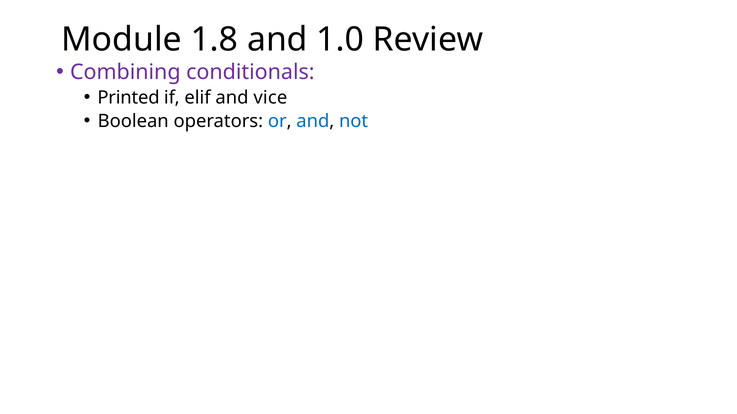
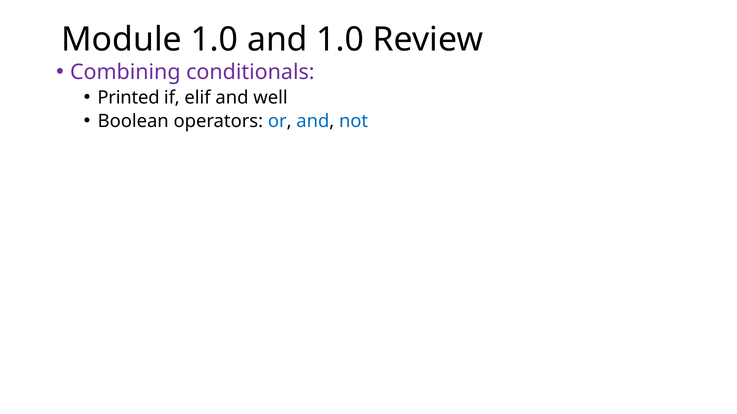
Module 1.8: 1.8 -> 1.0
vice: vice -> well
